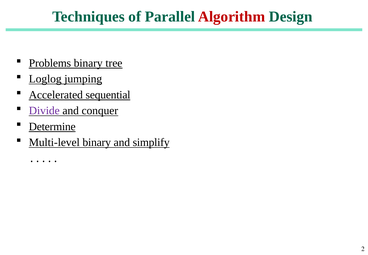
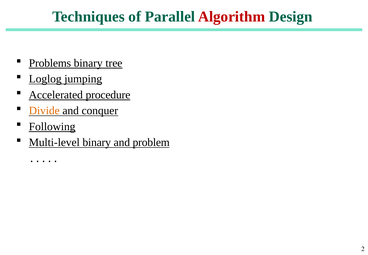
sequential: sequential -> procedure
Divide colour: purple -> orange
Determine: Determine -> Following
simplify: simplify -> problem
